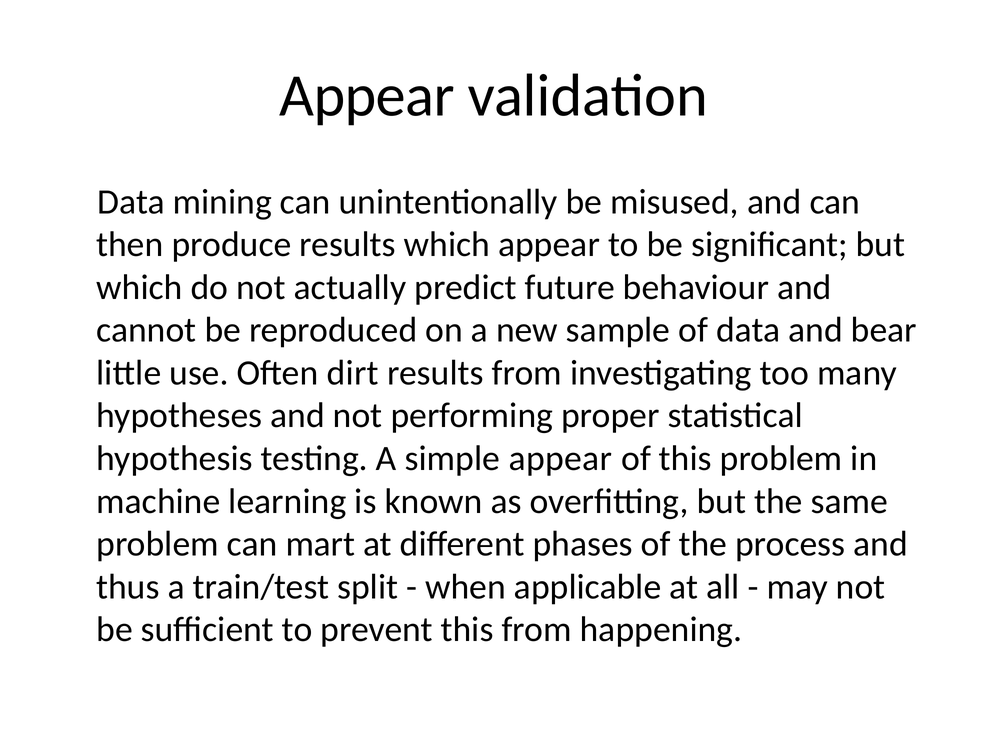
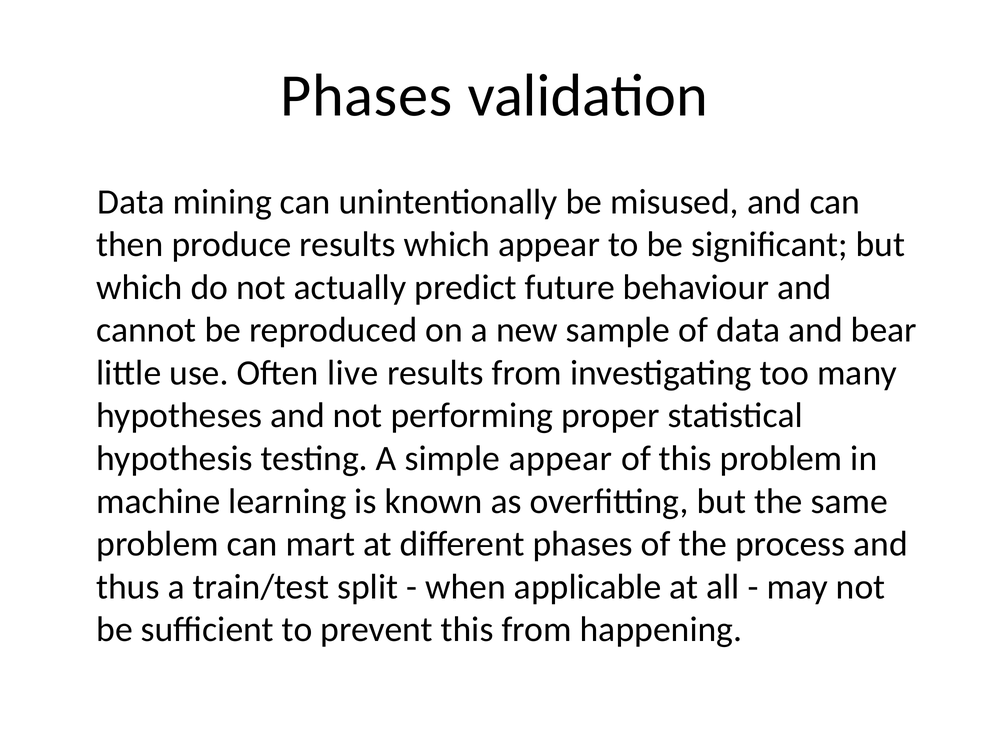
Appear at (367, 96): Appear -> Phases
dirt: dirt -> live
